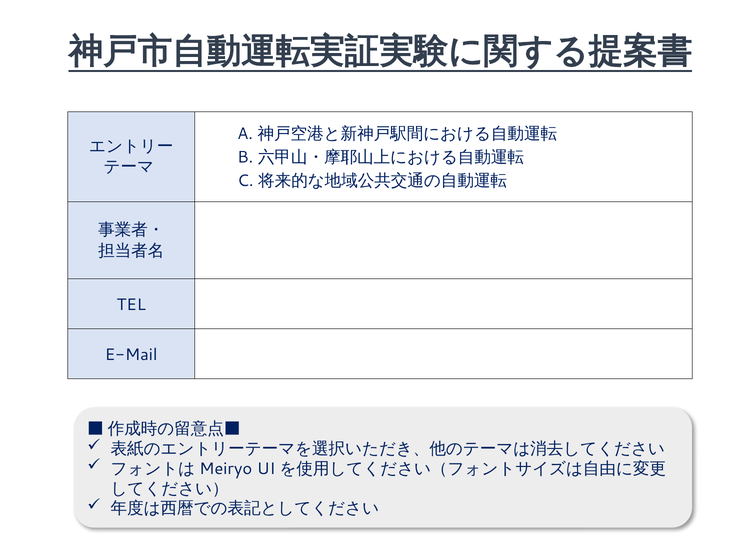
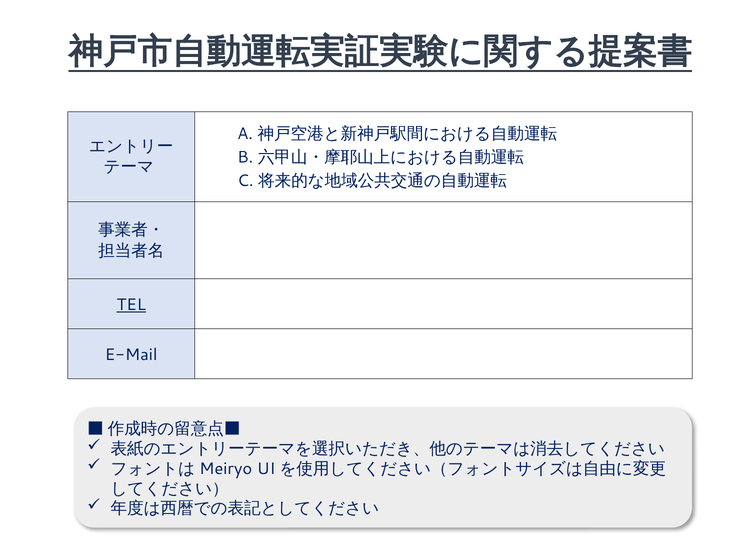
TEL underline: none -> present
